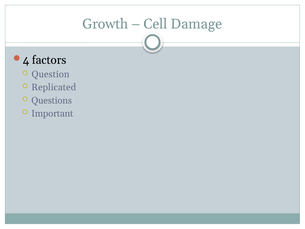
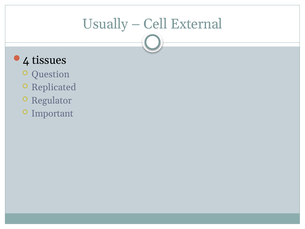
Growth: Growth -> Usually
Damage: Damage -> External
factors: factors -> tissues
Questions: Questions -> Regulator
